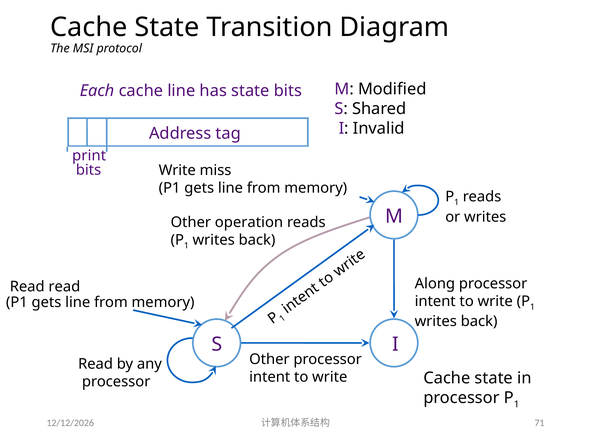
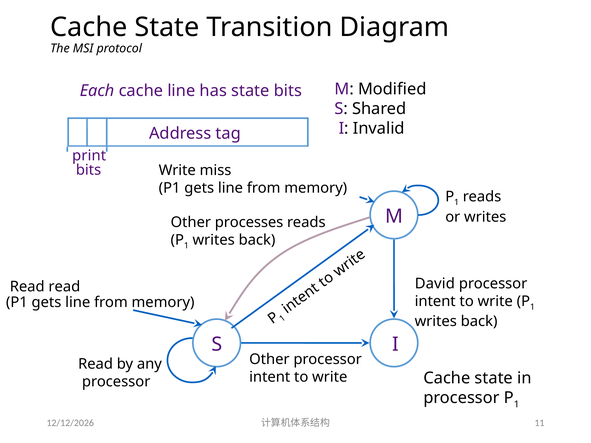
operation: operation -> processes
Along: Along -> David
71: 71 -> 11
